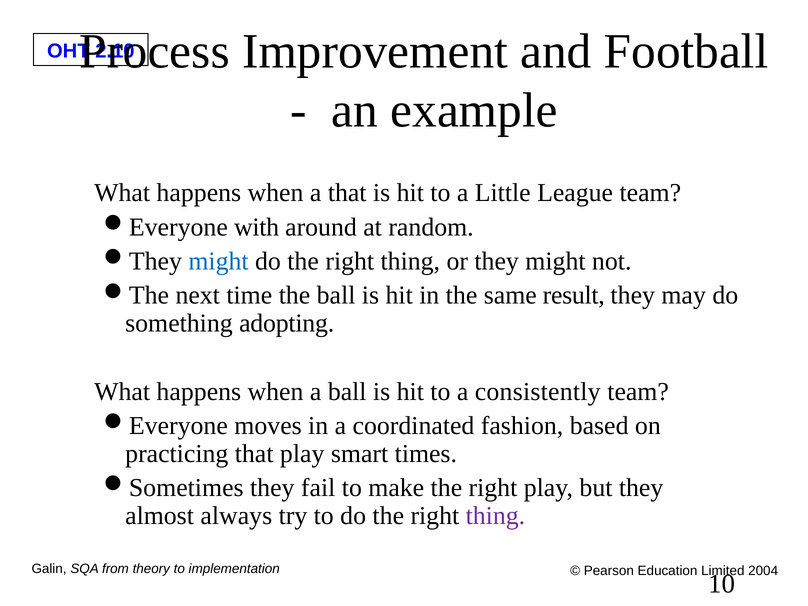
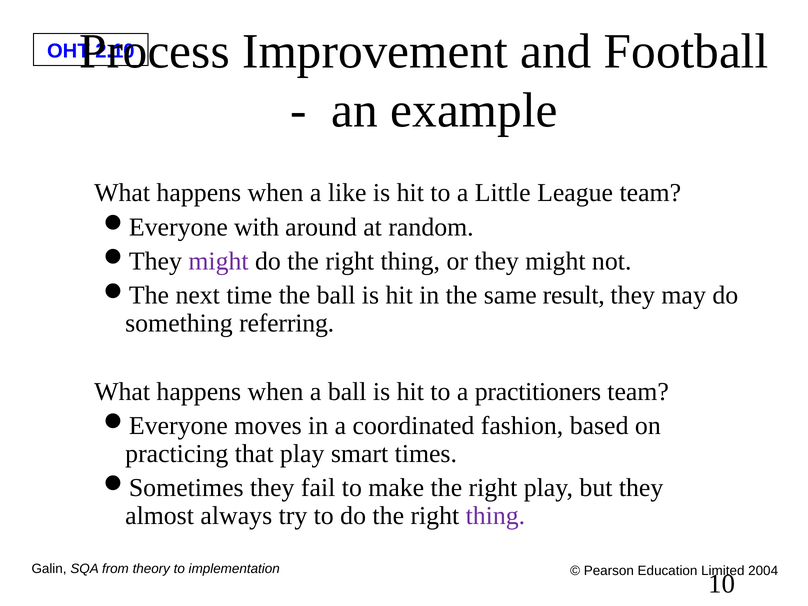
a that: that -> like
might at (219, 261) colour: blue -> purple
adopting: adopting -> referring
consistently: consistently -> practitioners
